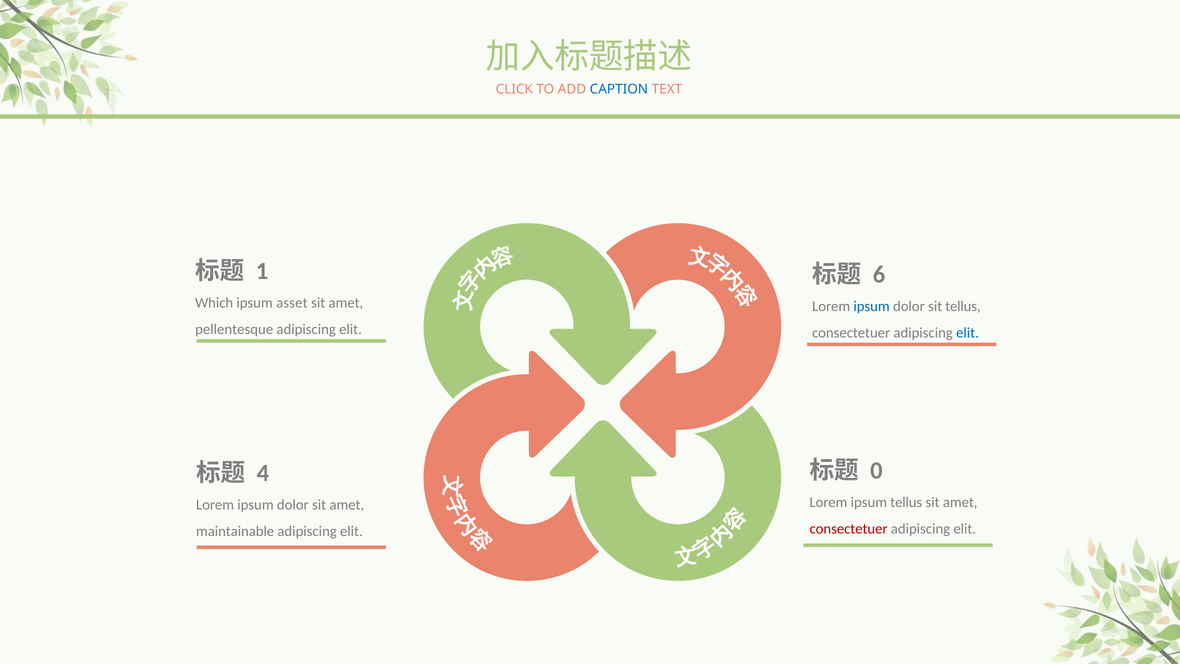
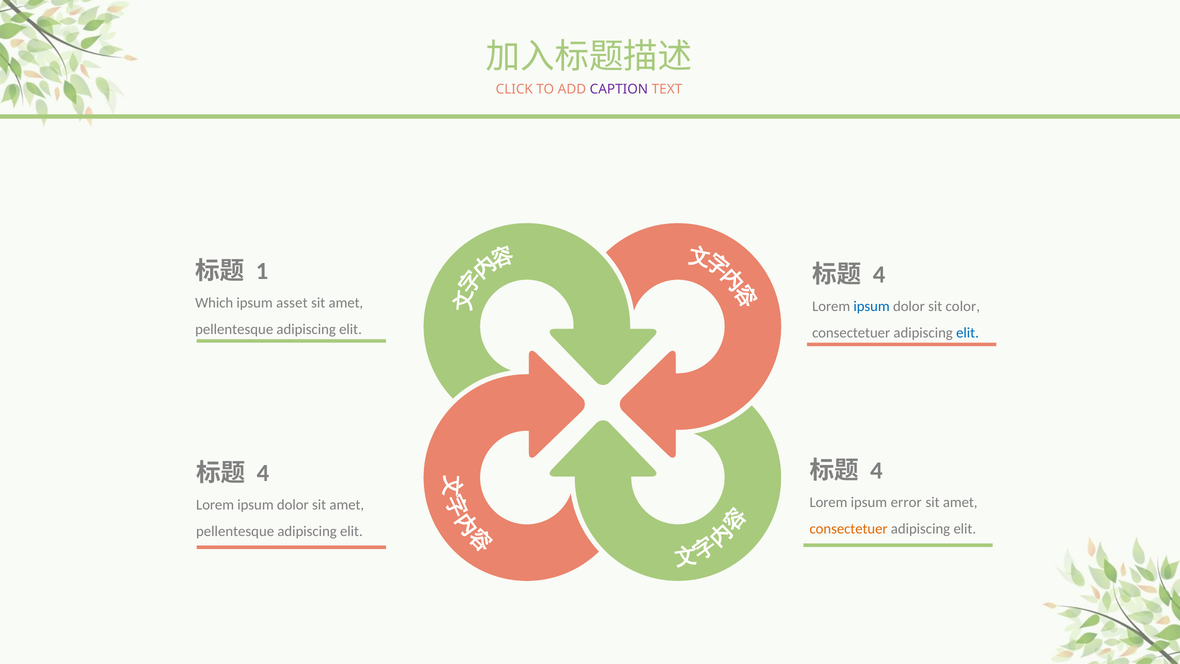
CAPTION colour: blue -> purple
6 at (879, 274): 6 -> 4
sit tellus: tellus -> color
0 at (876, 471): 0 -> 4
ipsum tellus: tellus -> error
consectetuer at (849, 529) colour: red -> orange
maintainable at (235, 531): maintainable -> pellentesque
